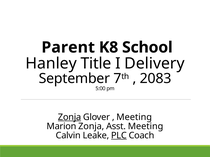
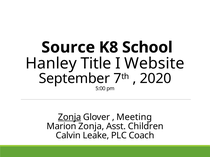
Parent: Parent -> Source
Delivery: Delivery -> Website
2083: 2083 -> 2020
Asst Meeting: Meeting -> Children
PLC underline: present -> none
